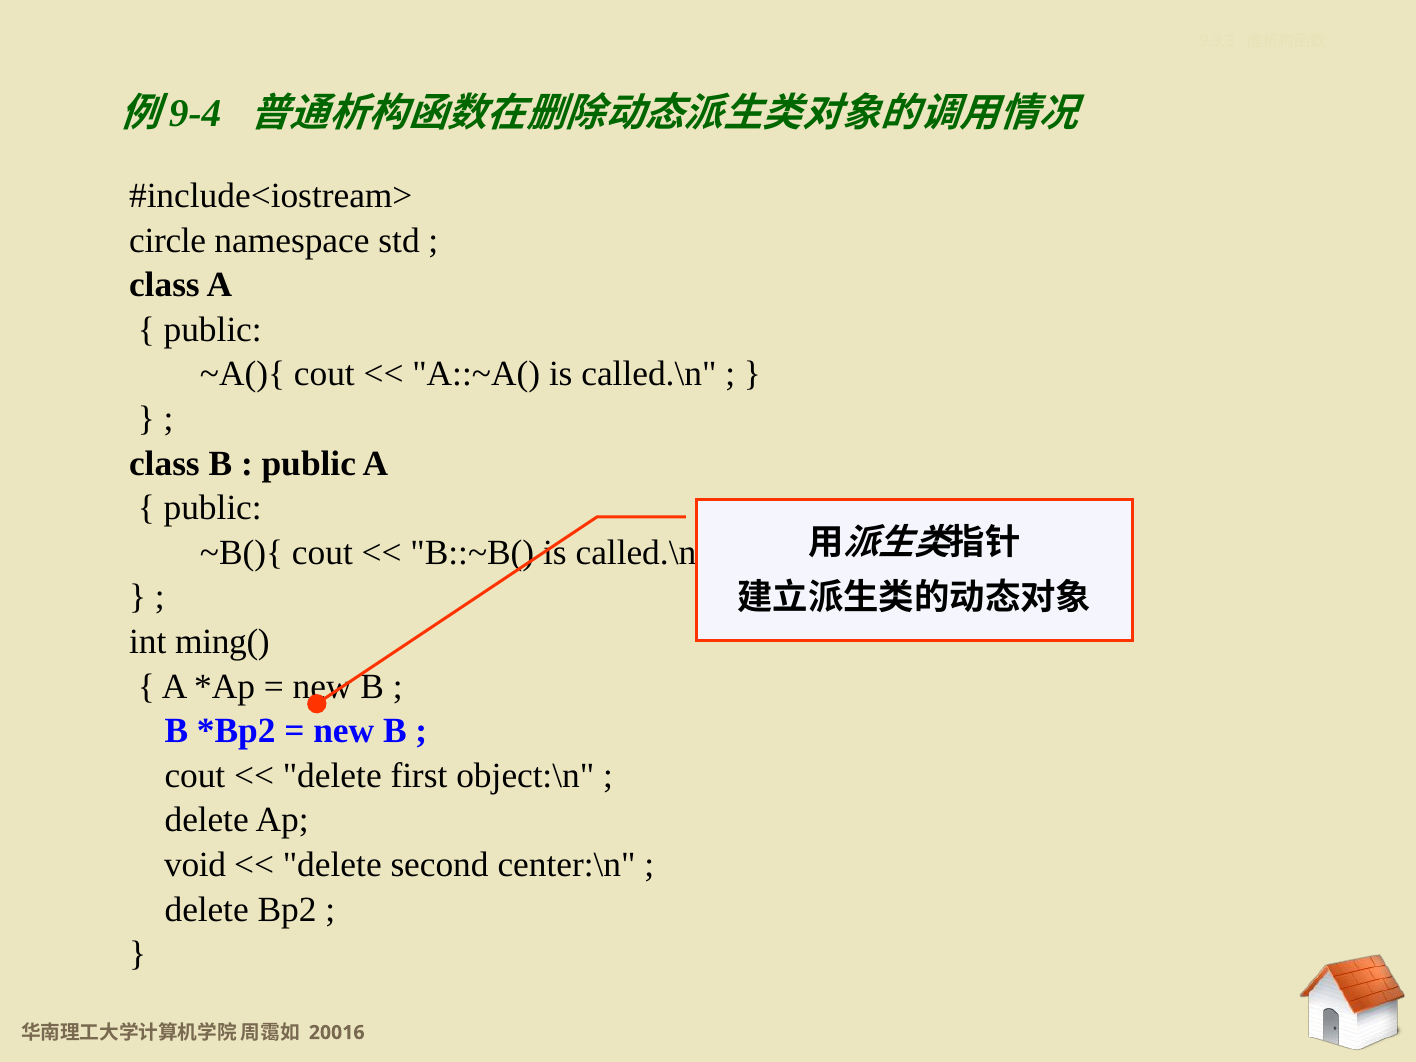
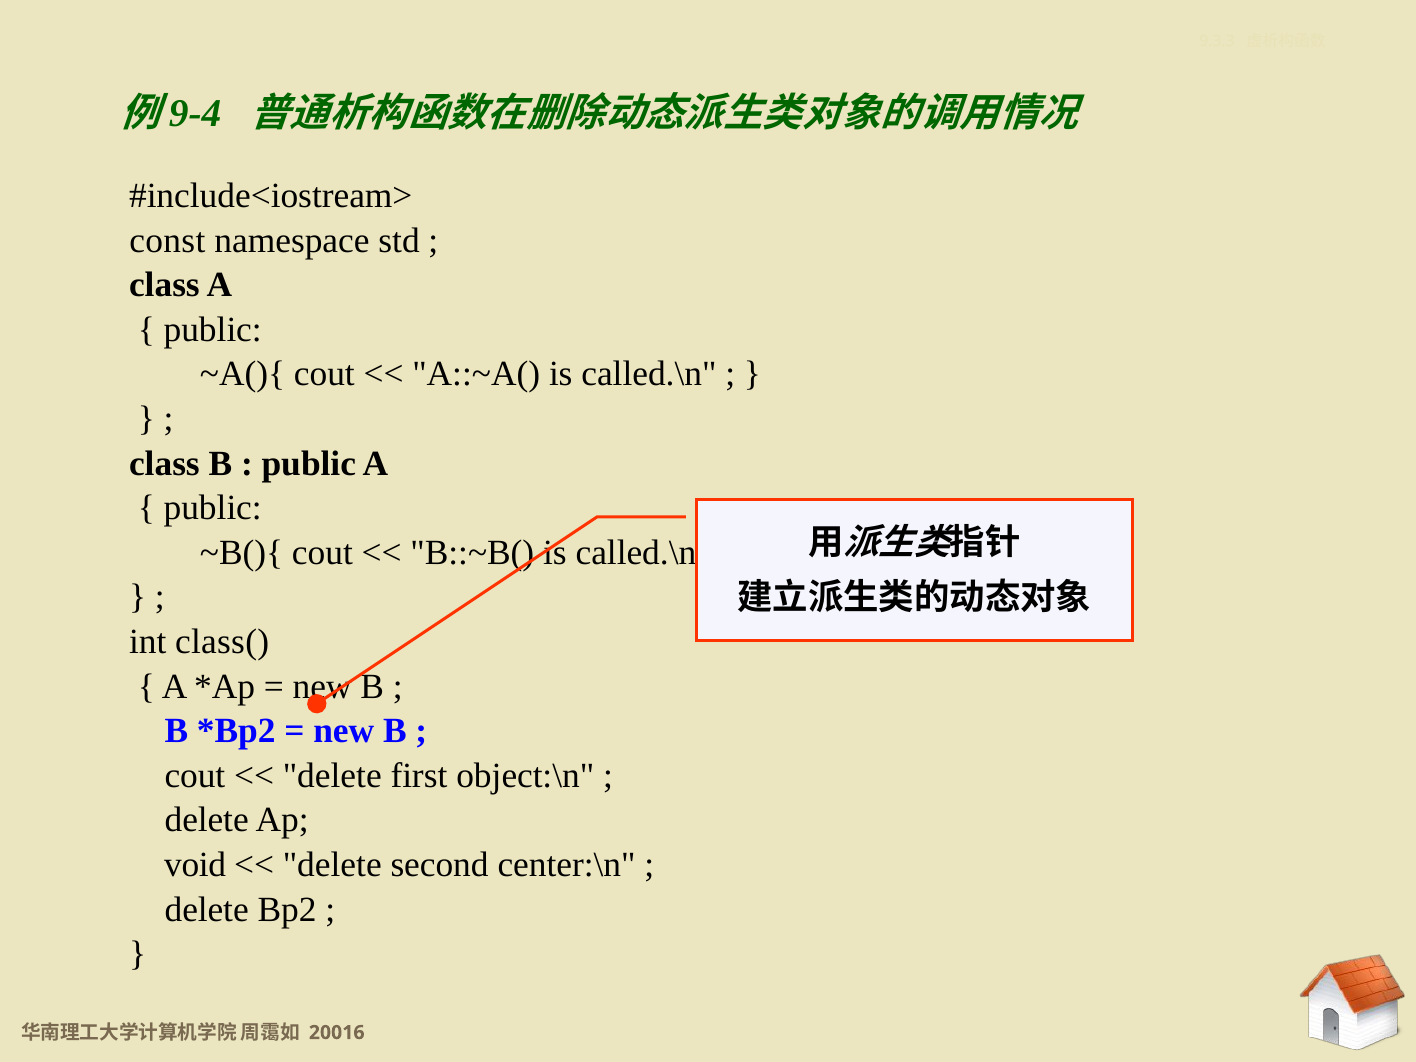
circle: circle -> const
ming(: ming( -> class(
